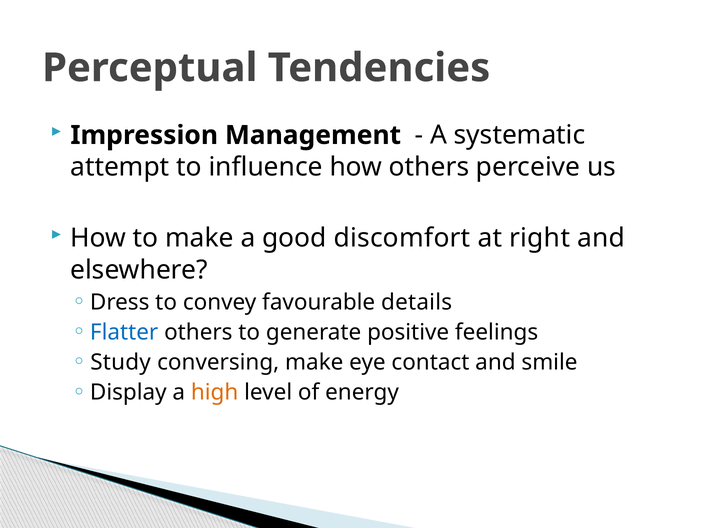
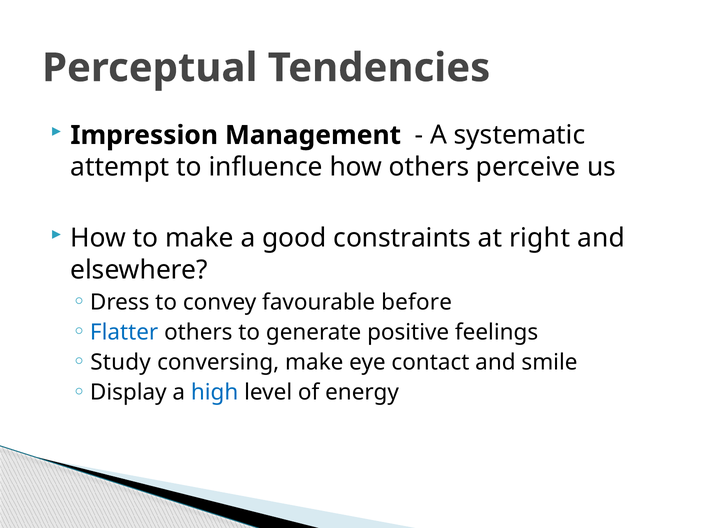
discomfort: discomfort -> constraints
details: details -> before
high colour: orange -> blue
